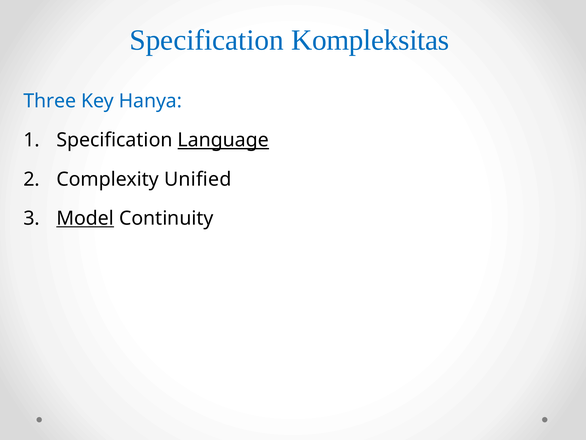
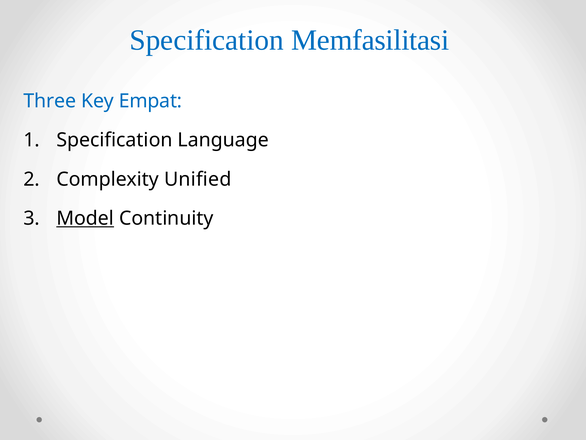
Kompleksitas: Kompleksitas -> Memfasilitasi
Hanya: Hanya -> Empat
Language underline: present -> none
